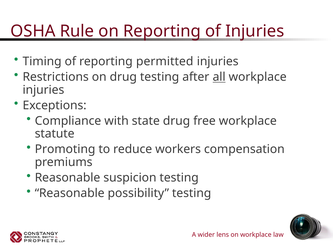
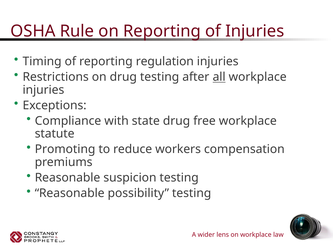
permitted: permitted -> regulation
